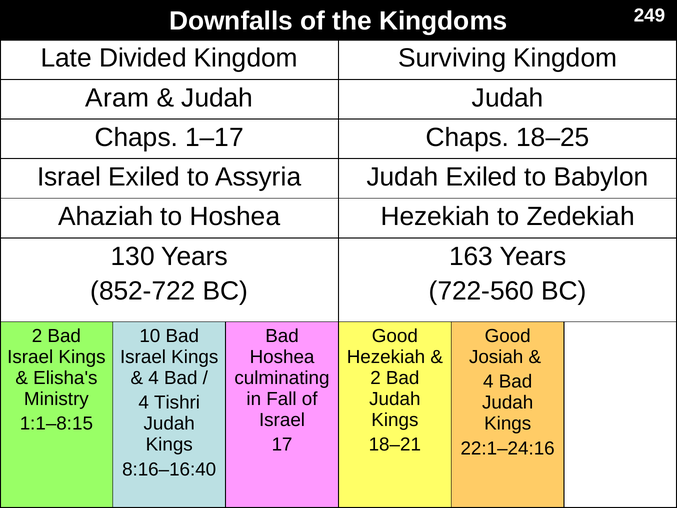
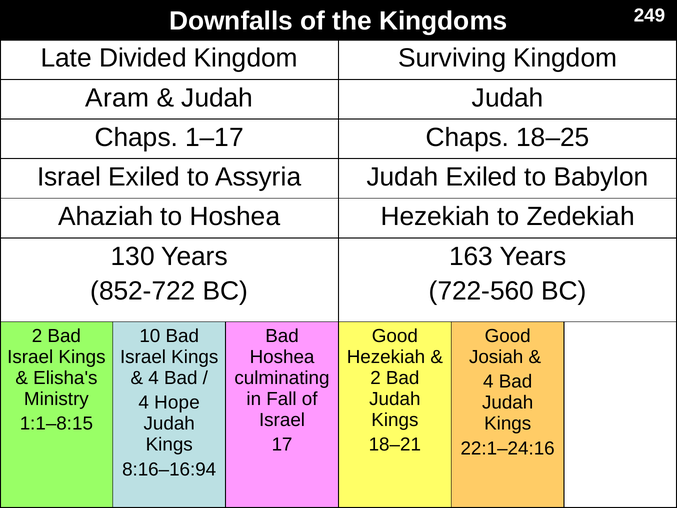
Tishri: Tishri -> Hope
8:16–16:40: 8:16–16:40 -> 8:16–16:94
